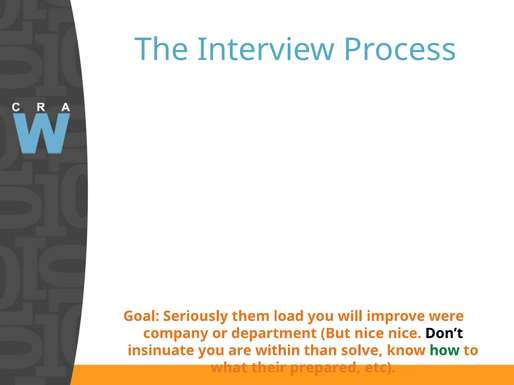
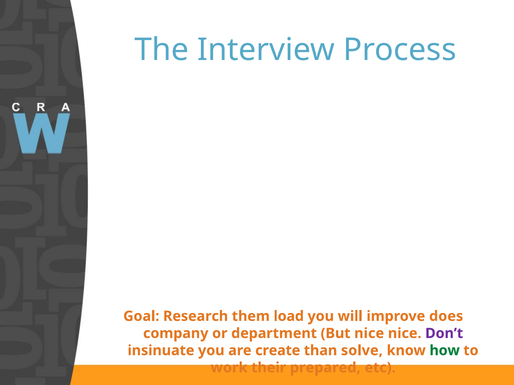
Seriously: Seriously -> Research
were: were -> does
Don’t colour: black -> purple
within: within -> create
what: what -> work
